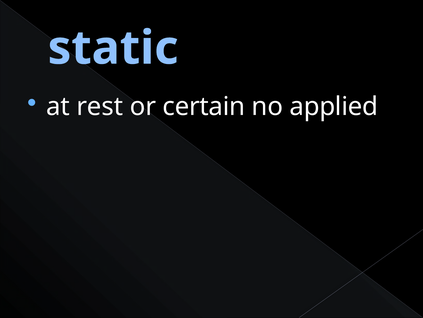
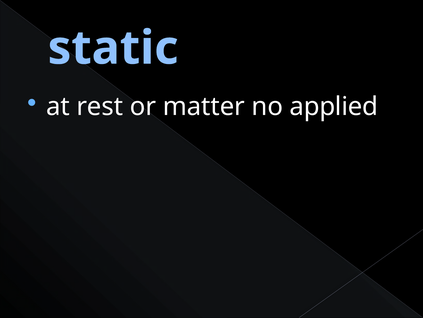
certain: certain -> matter
